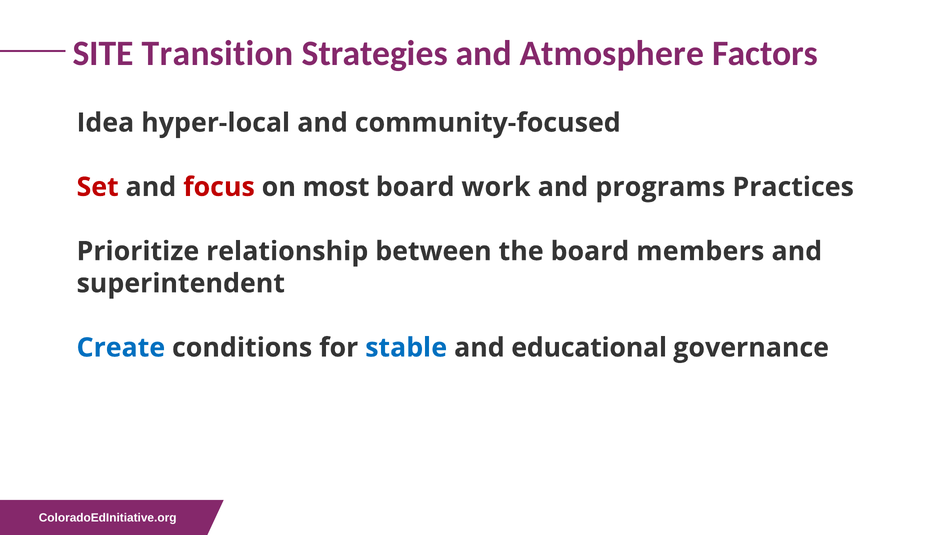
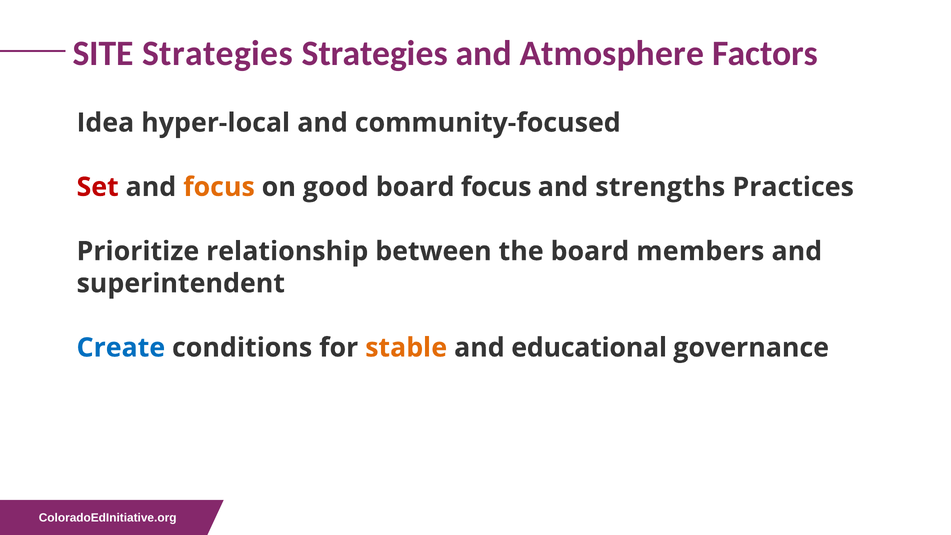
SITE Transition: Transition -> Strategies
focus at (219, 187) colour: red -> orange
most: most -> good
board work: work -> focus
programs: programs -> strengths
stable colour: blue -> orange
